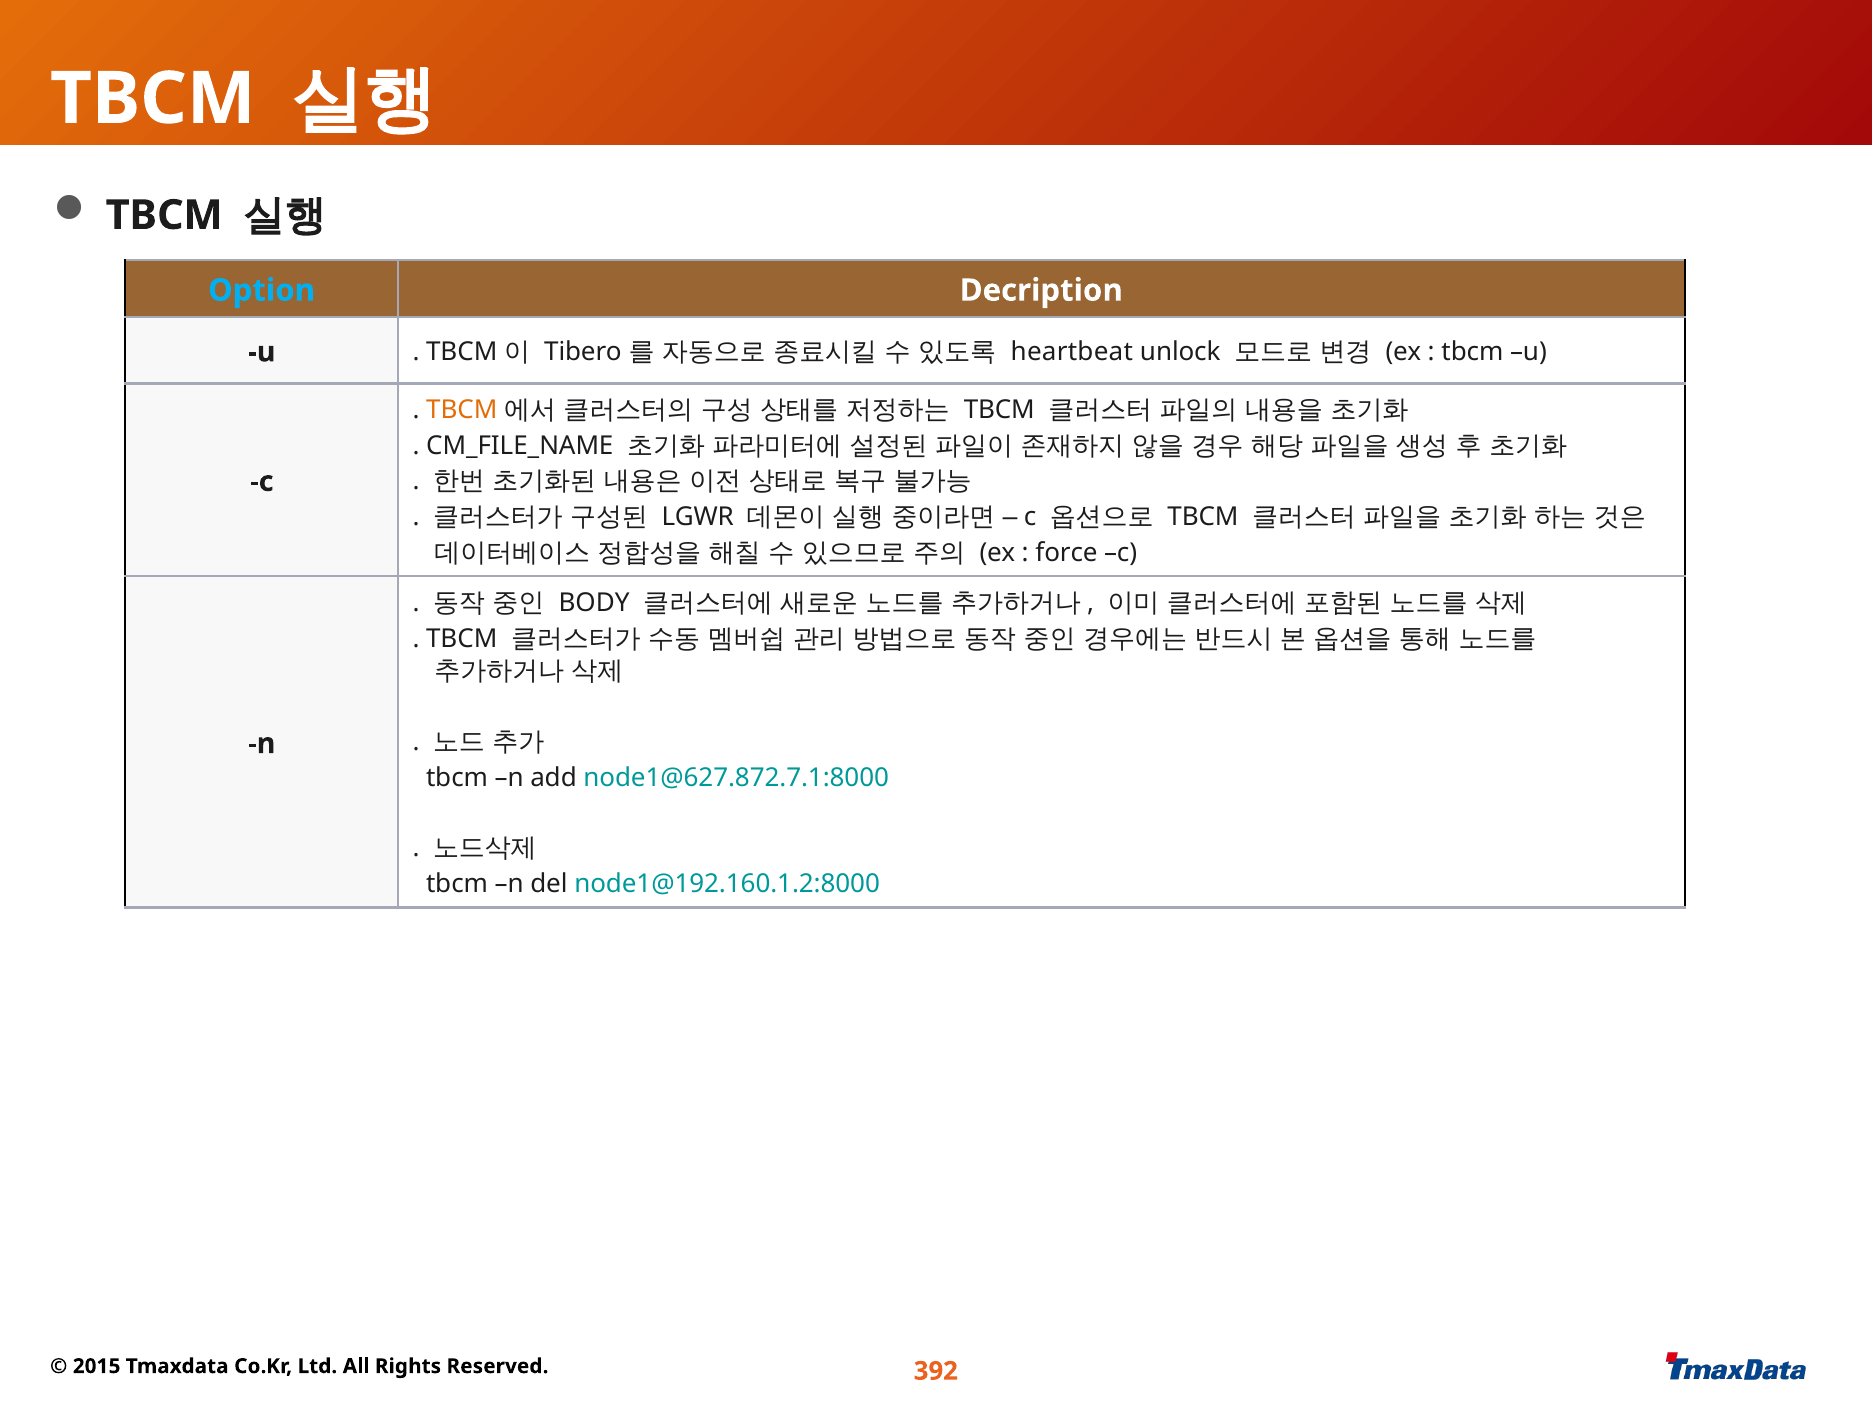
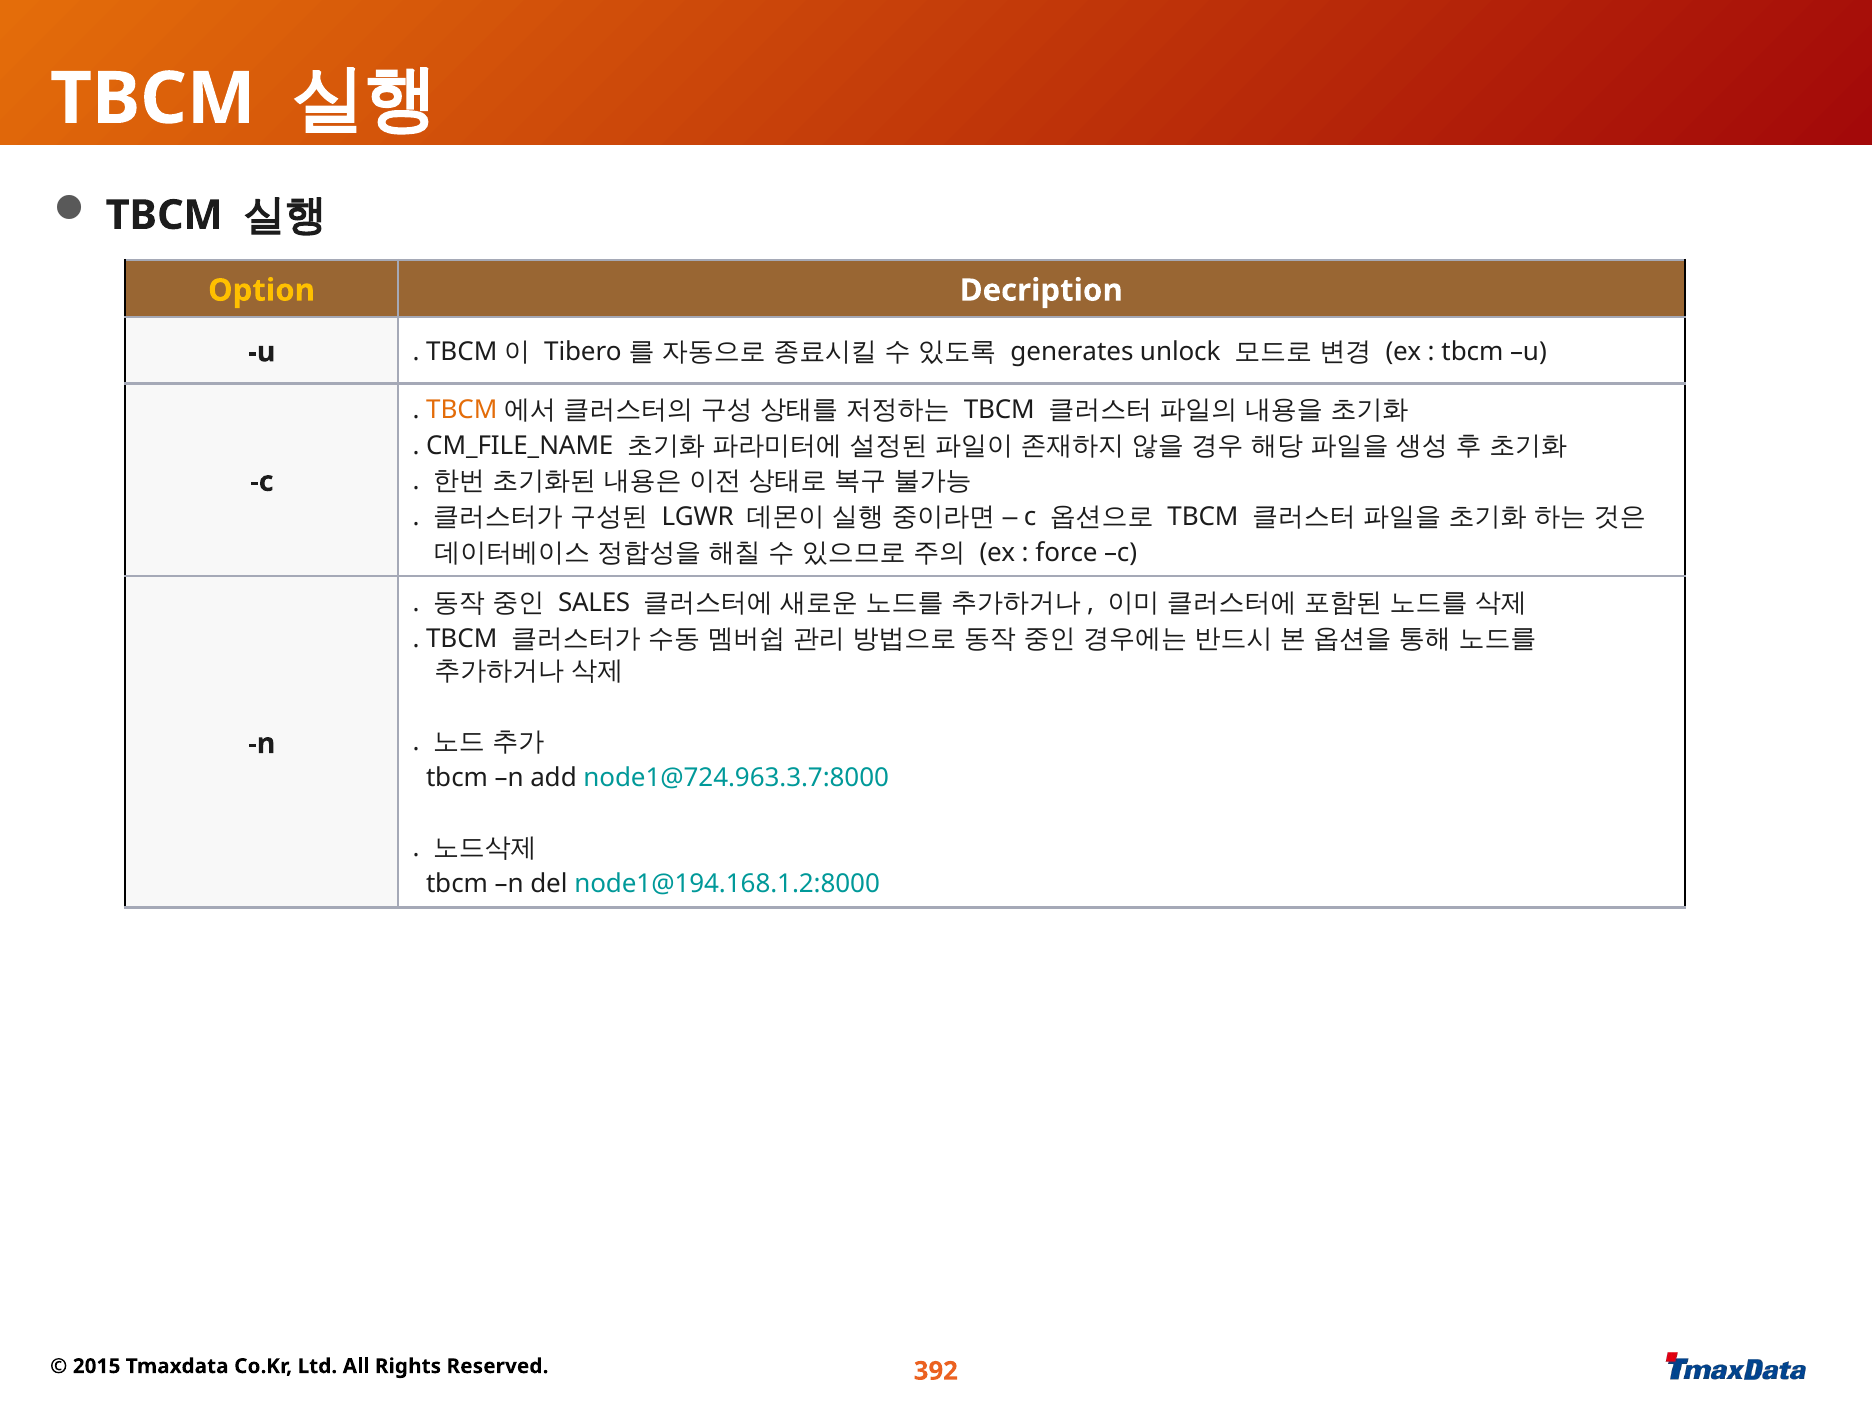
Option colour: light blue -> yellow
heartbeat: heartbeat -> generates
BODY: BODY -> SALES
node1@627.872.7.1:8000: node1@627.872.7.1:8000 -> node1@724.963.3.7:8000
node1@192.160.1.2:8000: node1@192.160.1.2:8000 -> node1@194.168.1.2:8000
